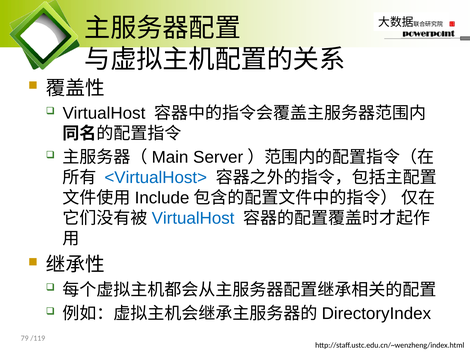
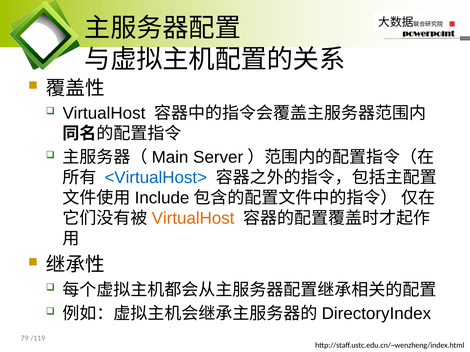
VirtualHost at (193, 219) colour: blue -> orange
